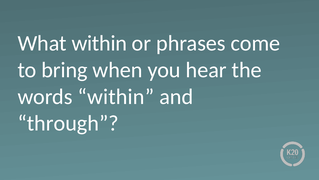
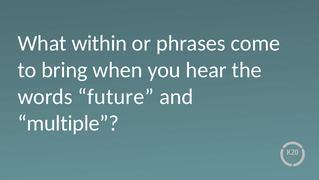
words within: within -> future
through: through -> multiple
